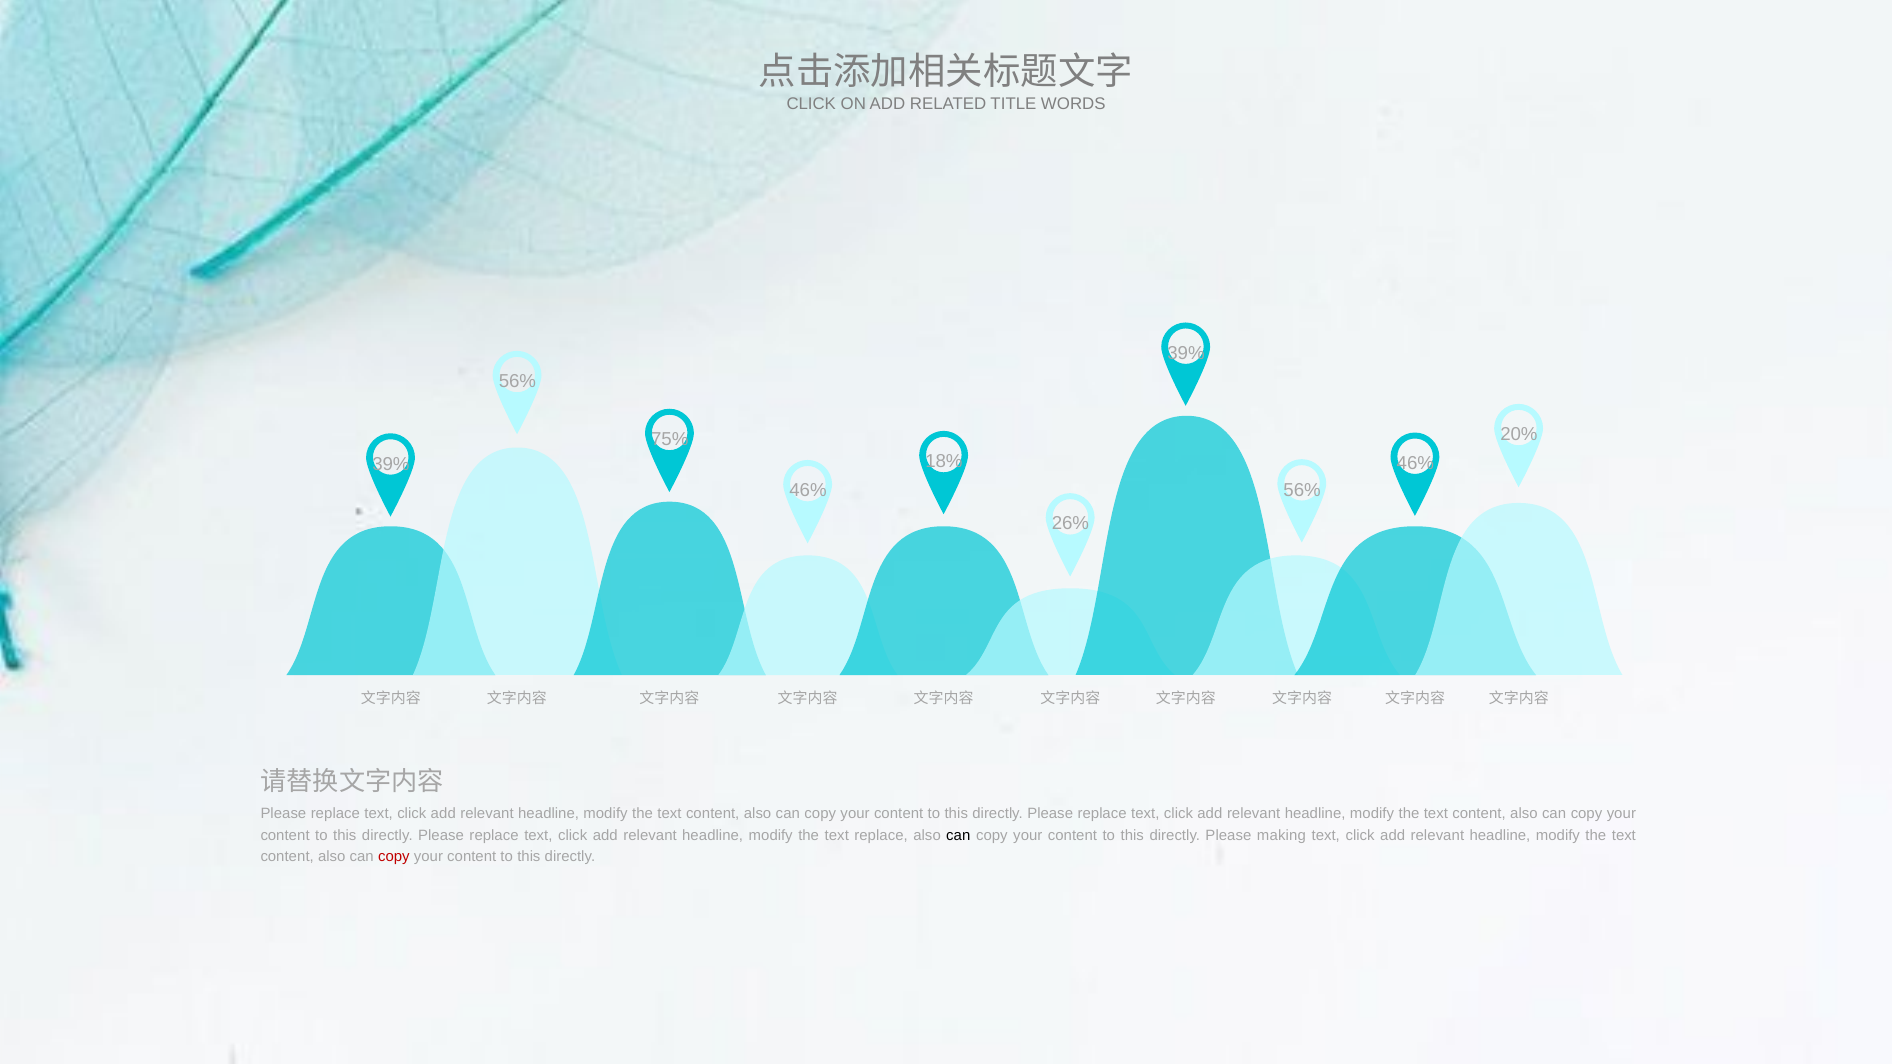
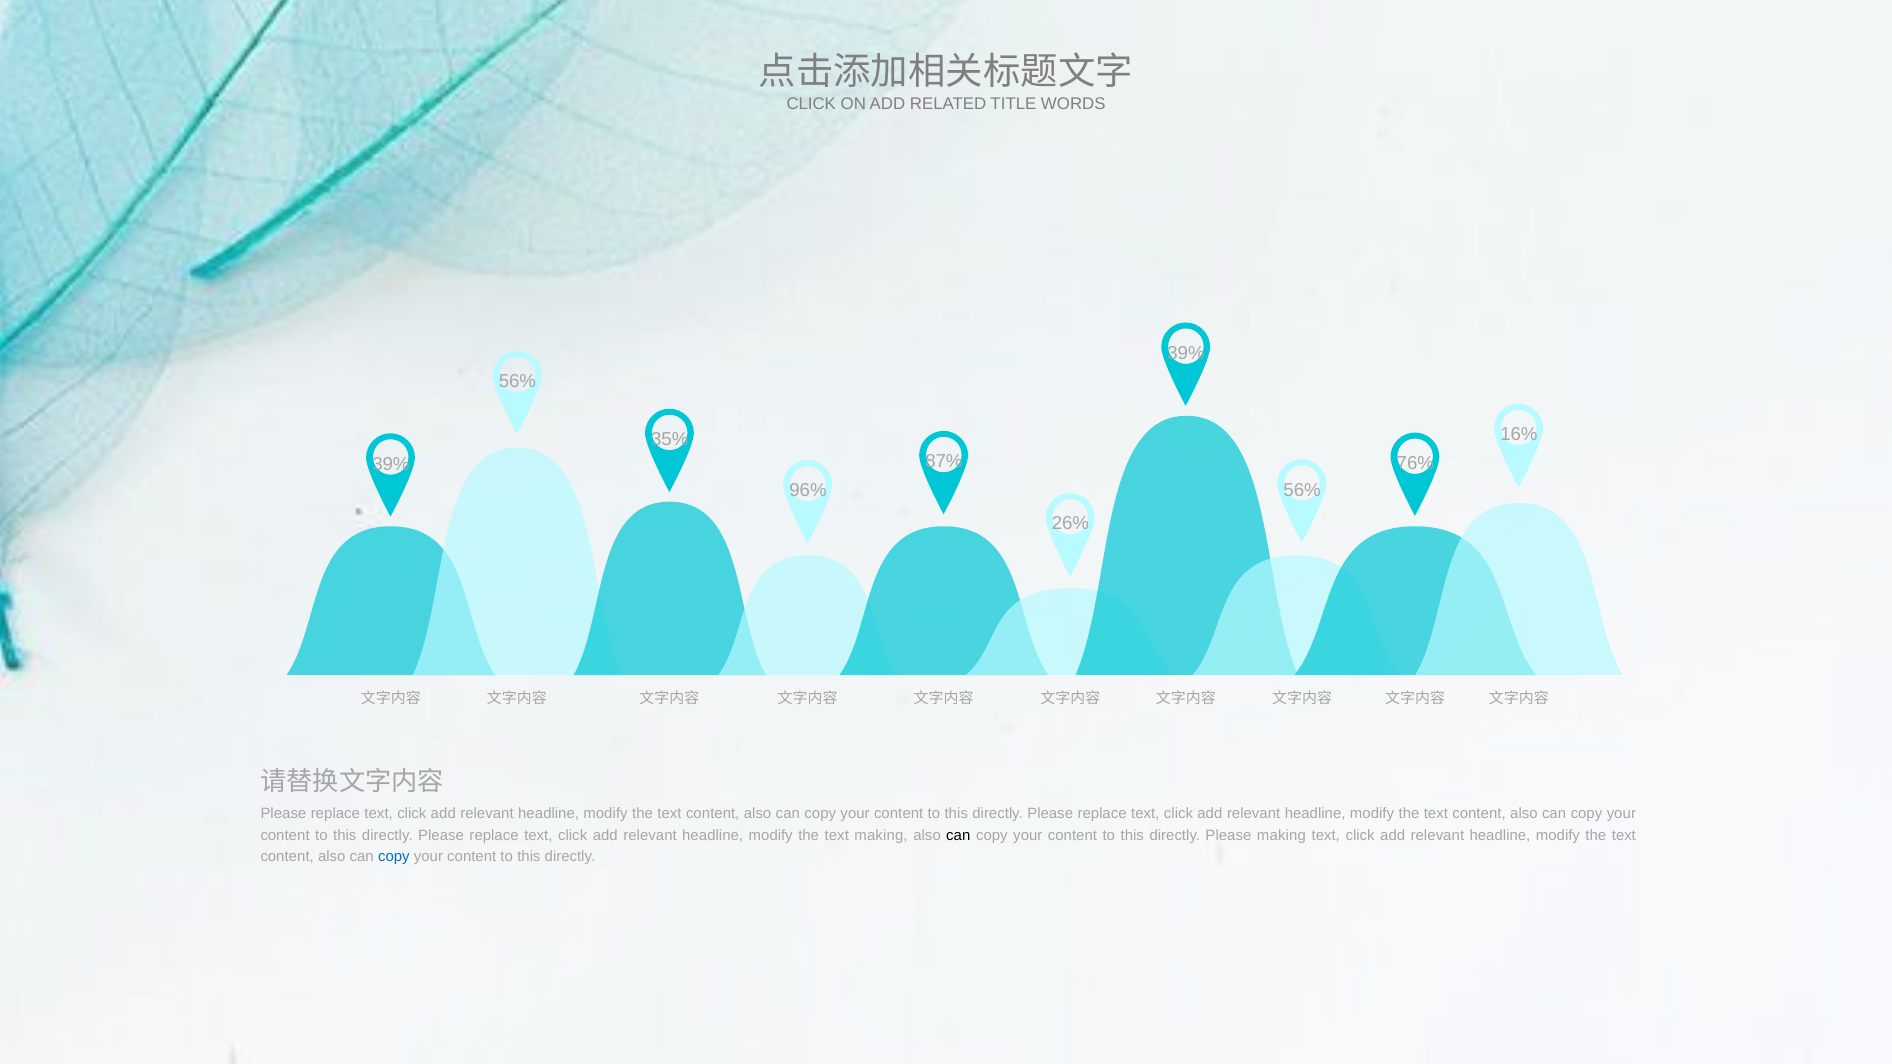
20%: 20% -> 16%
75%: 75% -> 35%
18%: 18% -> 87%
46% at (1415, 463): 46% -> 76%
46% at (808, 491): 46% -> 96%
text replace: replace -> making
copy at (394, 857) colour: red -> blue
